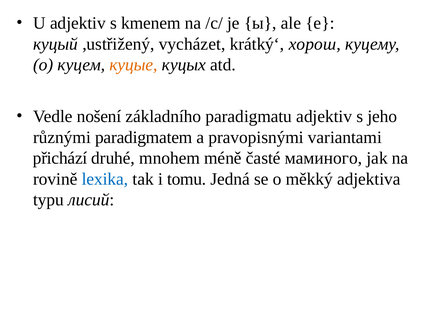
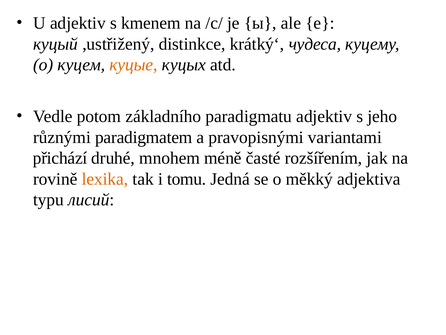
vycházet: vycházet -> distinkce
хорош: хорош -> чудеса
nošení: nošení -> potom
маминого: маминого -> rozšířením
lexika colour: blue -> orange
